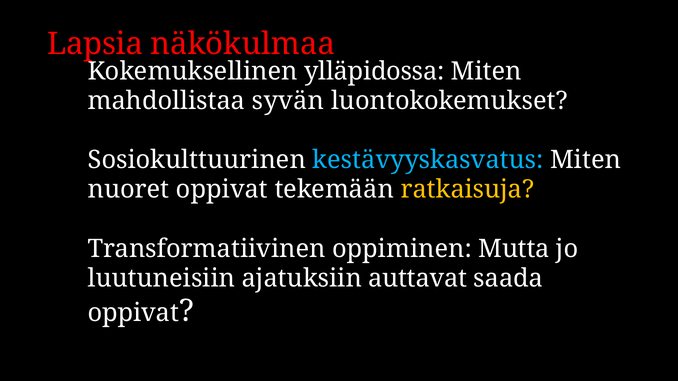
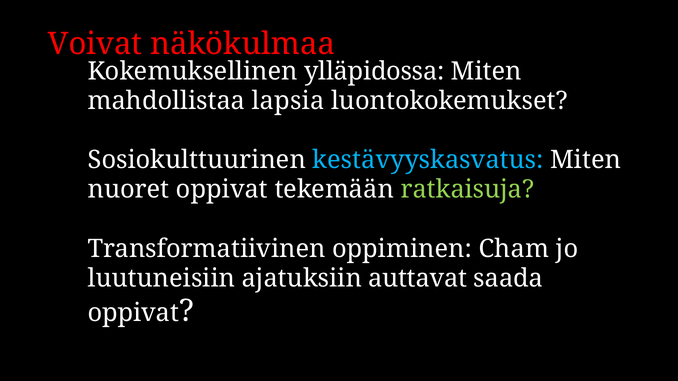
Lapsia: Lapsia -> Voivat
syvän: syvän -> lapsia
ratkaisuja colour: yellow -> light green
Mutta: Mutta -> Cham
